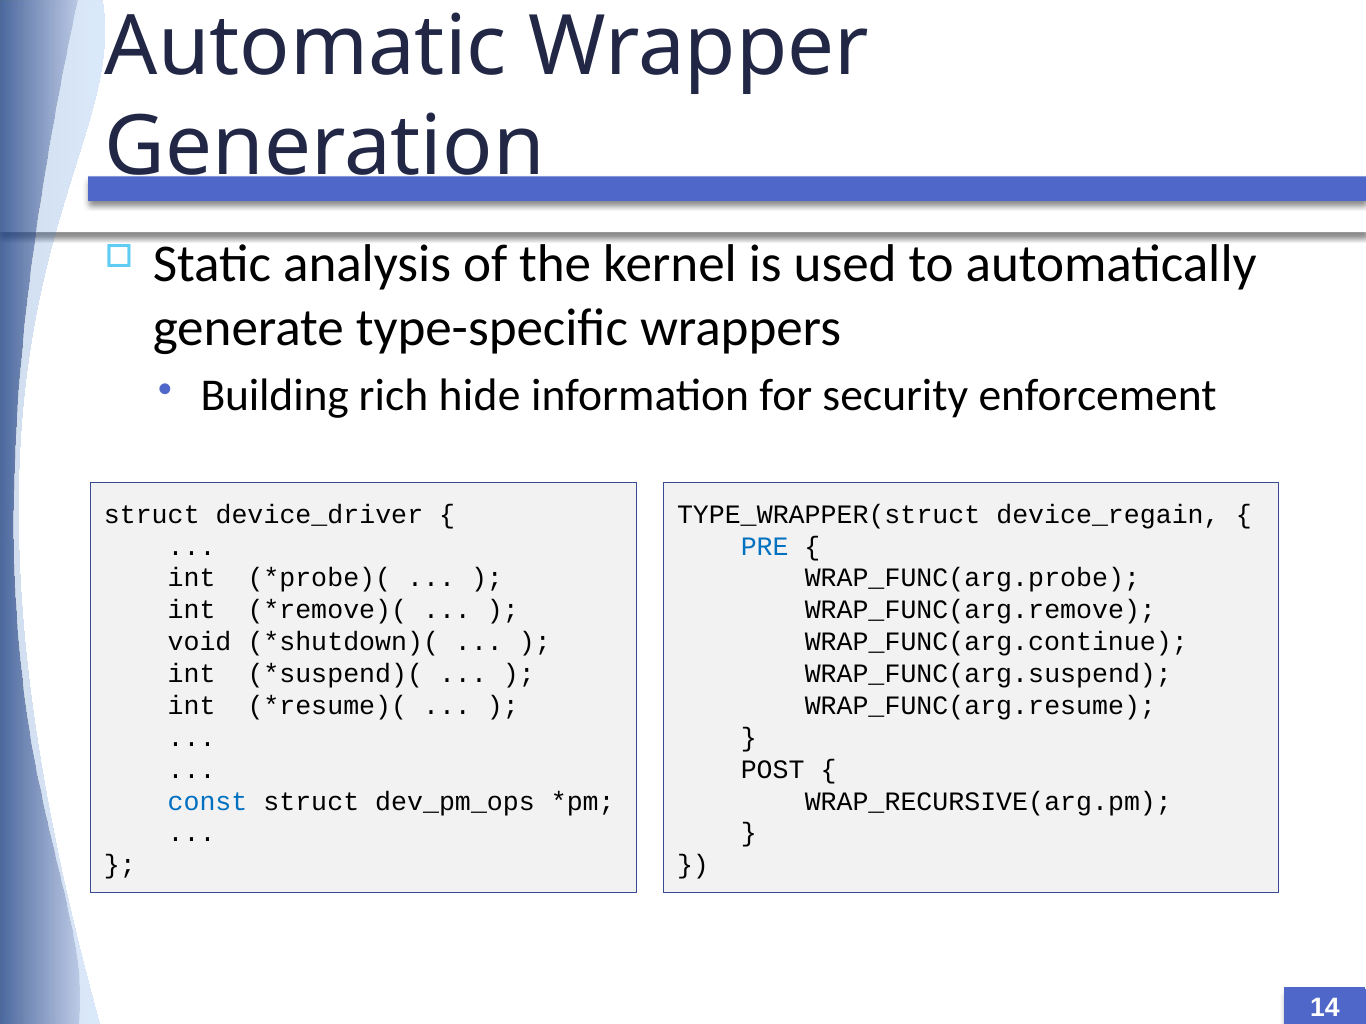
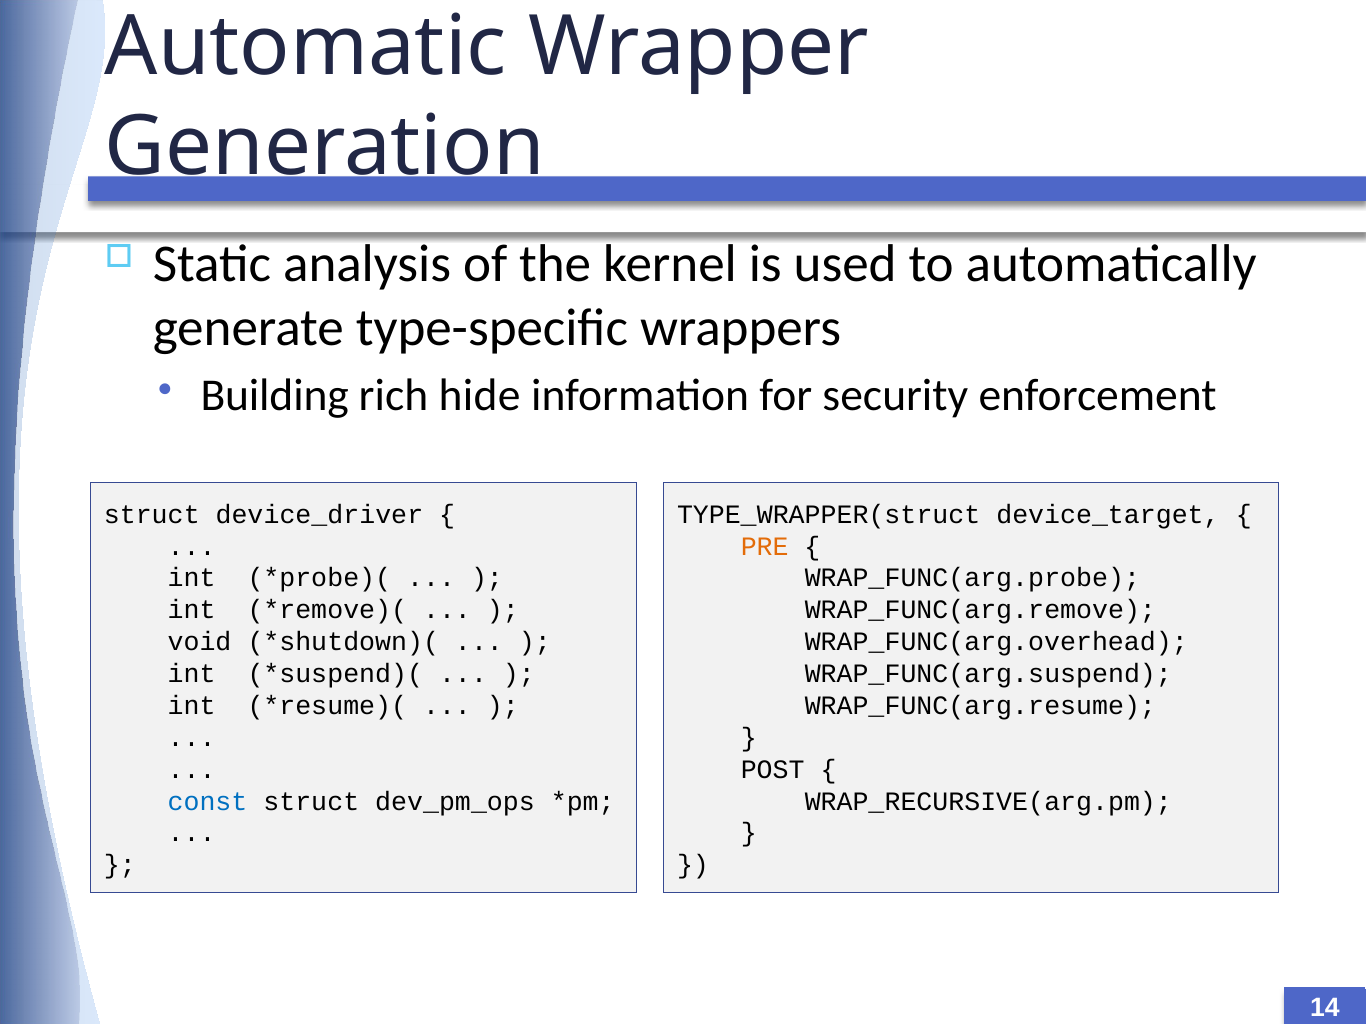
device_regain: device_regain -> device_target
PRE colour: blue -> orange
WRAP_FUNC(arg.continue: WRAP_FUNC(arg.continue -> WRAP_FUNC(arg.overhead
